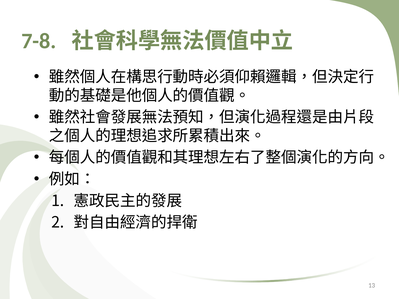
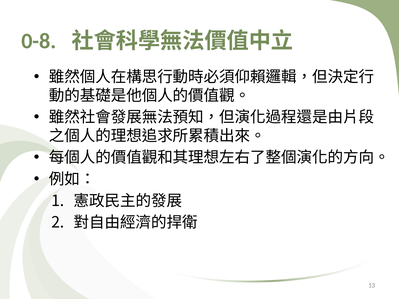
7-8: 7-8 -> 0-8
